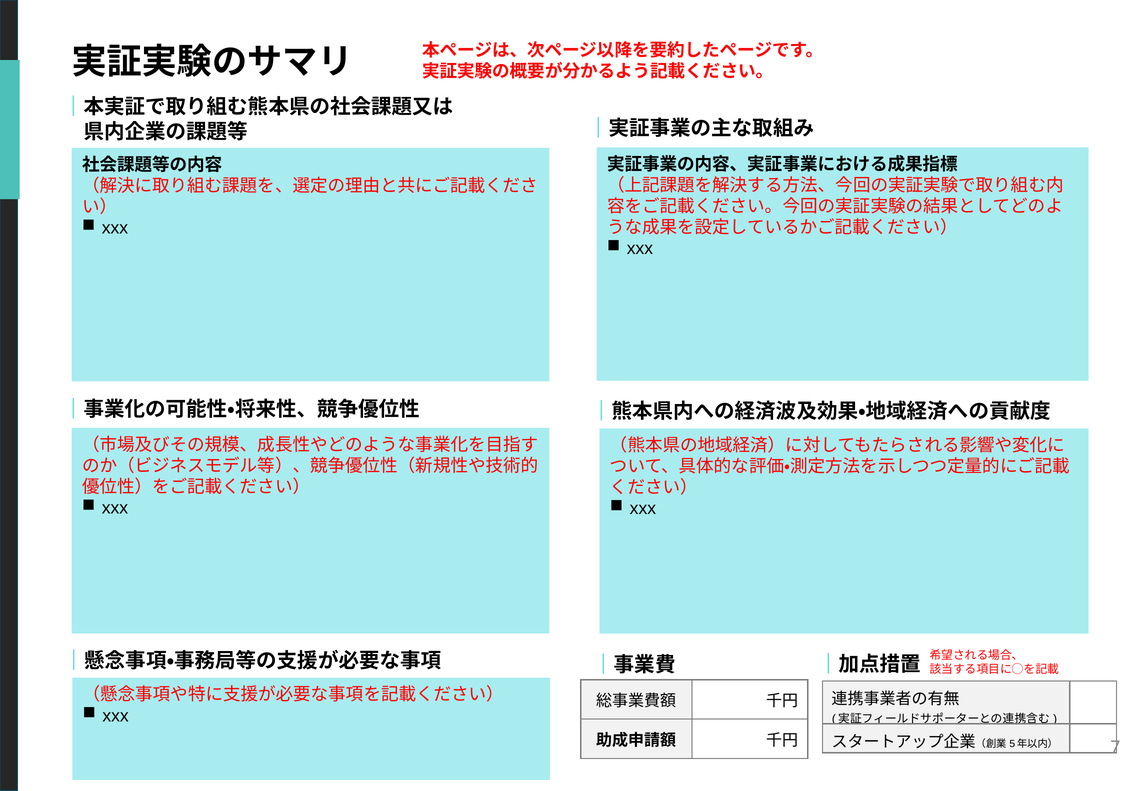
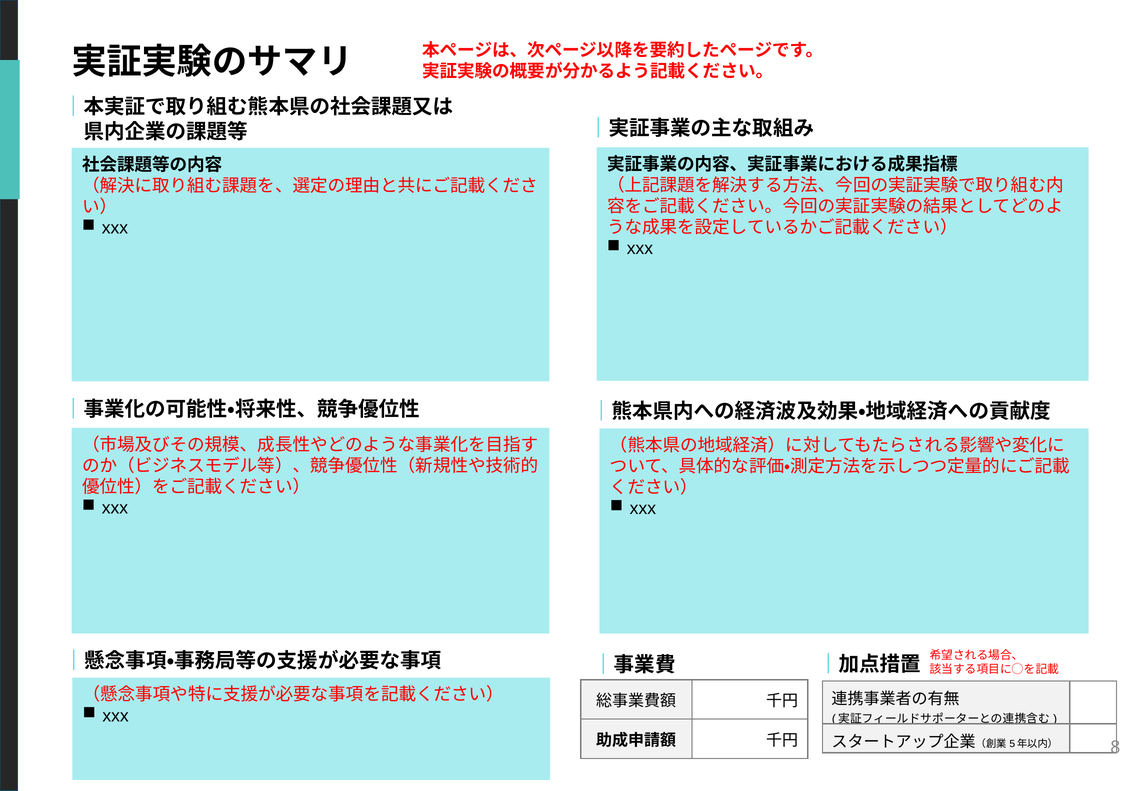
7: 7 -> 8
